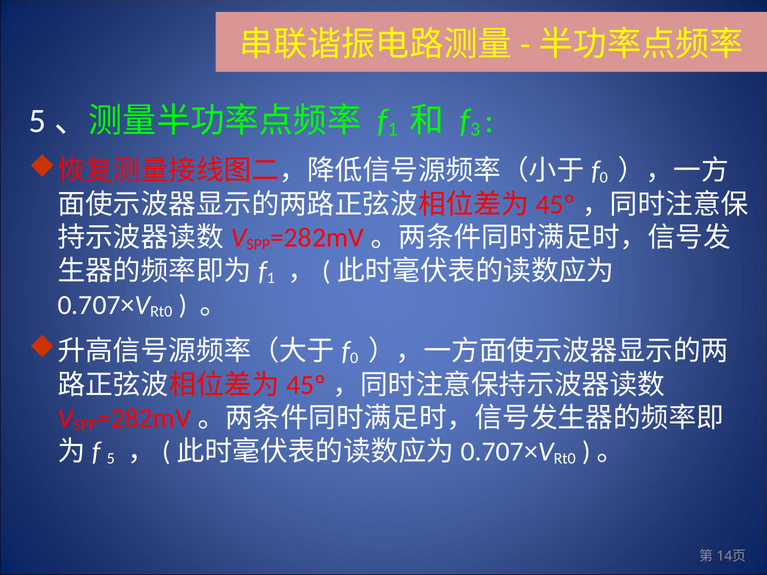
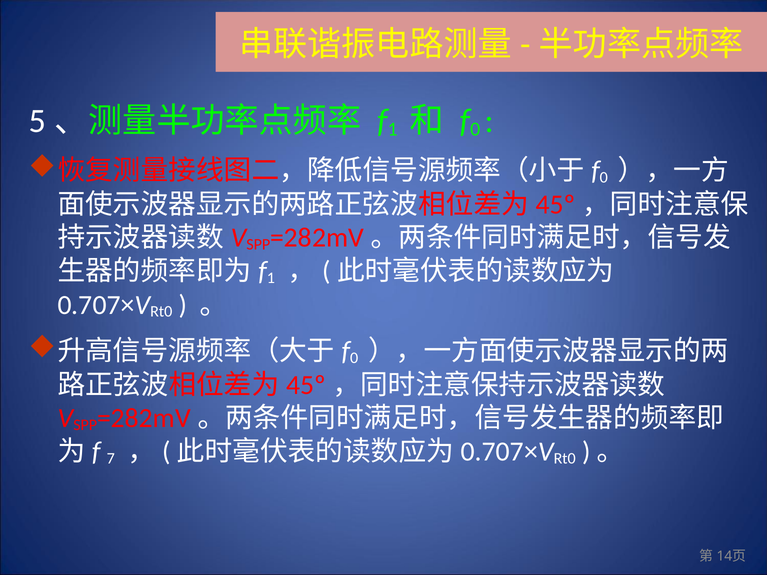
3 at (475, 129): 3 -> 0
5: 5 -> 7
